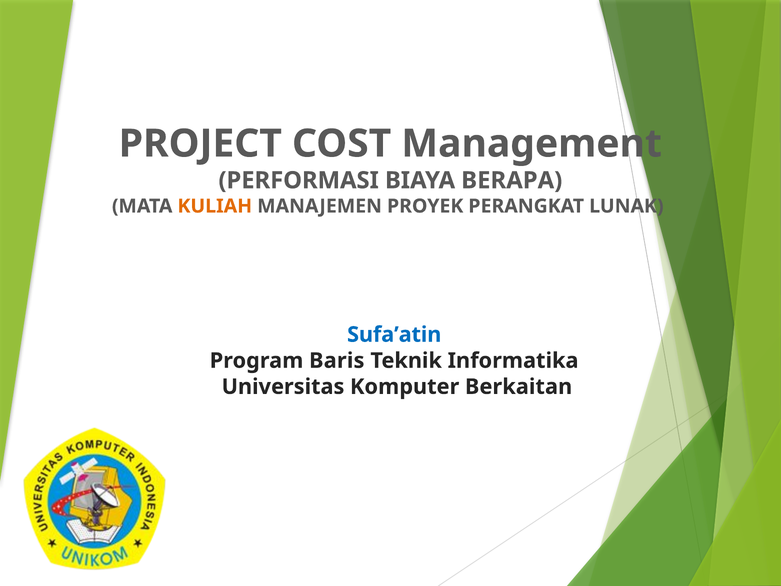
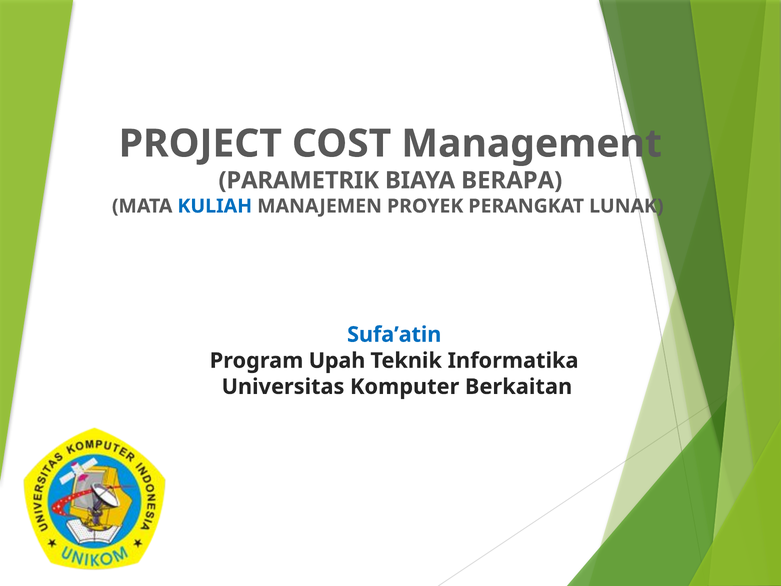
PERFORMASI: PERFORMASI -> PARAMETRIK
KULIAH colour: orange -> blue
Baris: Baris -> Upah
